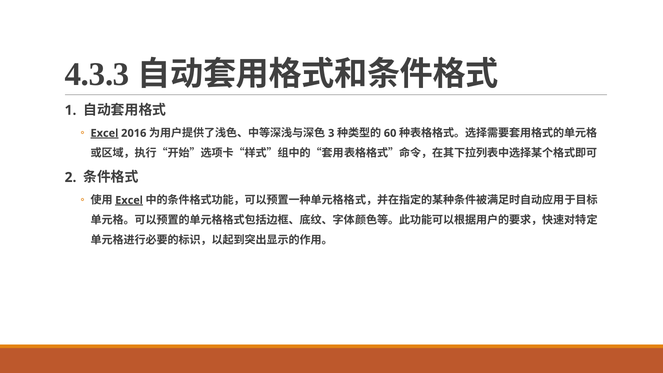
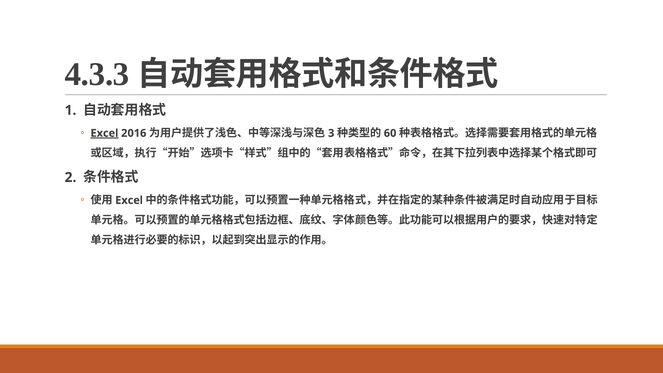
Excel at (129, 200) underline: present -> none
